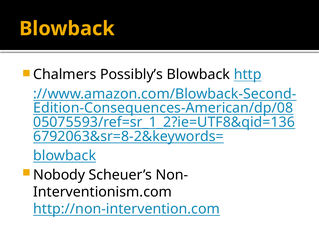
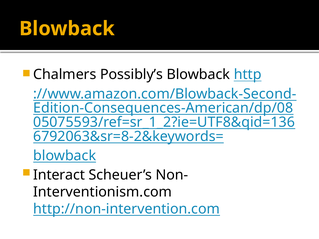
Nobody: Nobody -> Interact
